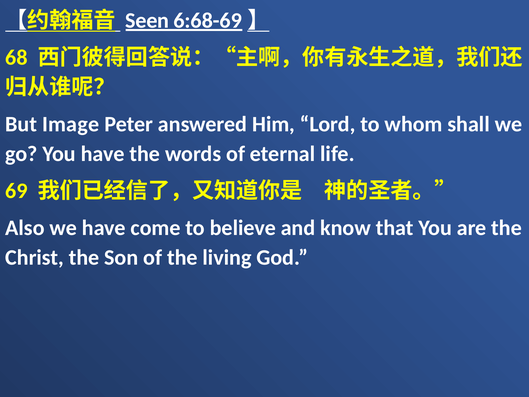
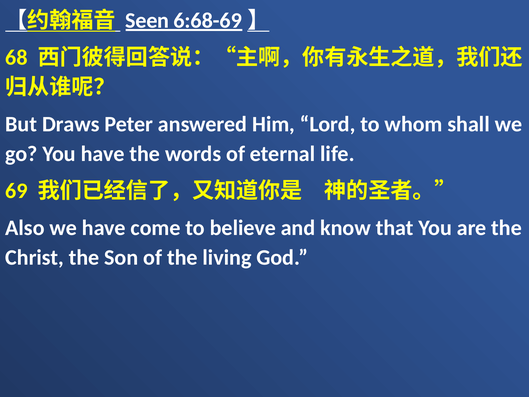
Image: Image -> Draws
